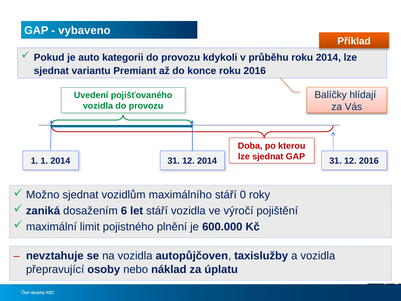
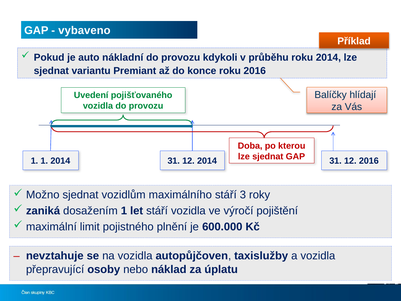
kategorii: kategorii -> nákladní
0: 0 -> 3
dosažením 6: 6 -> 1
